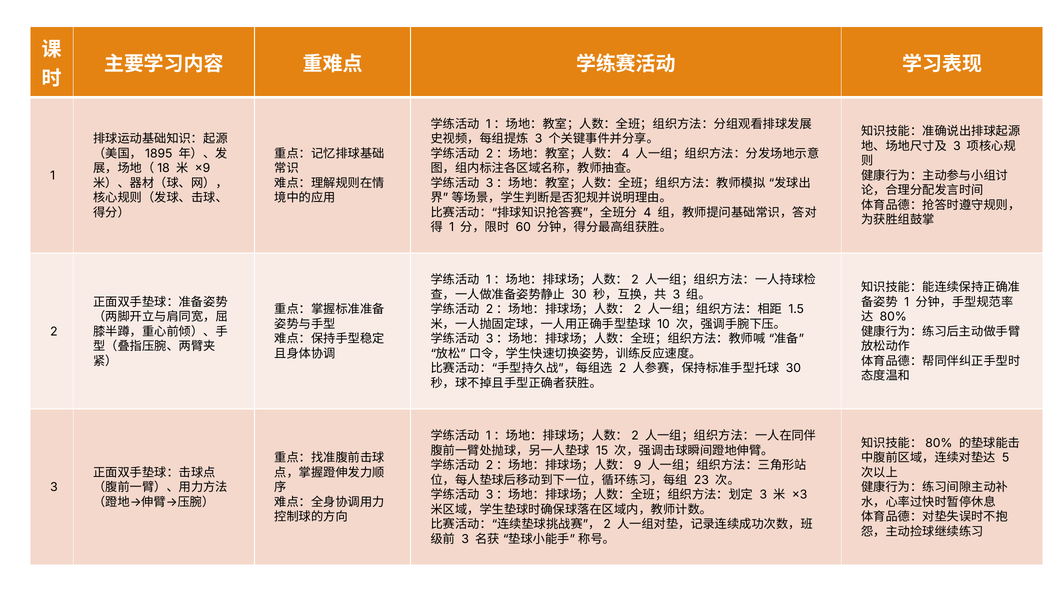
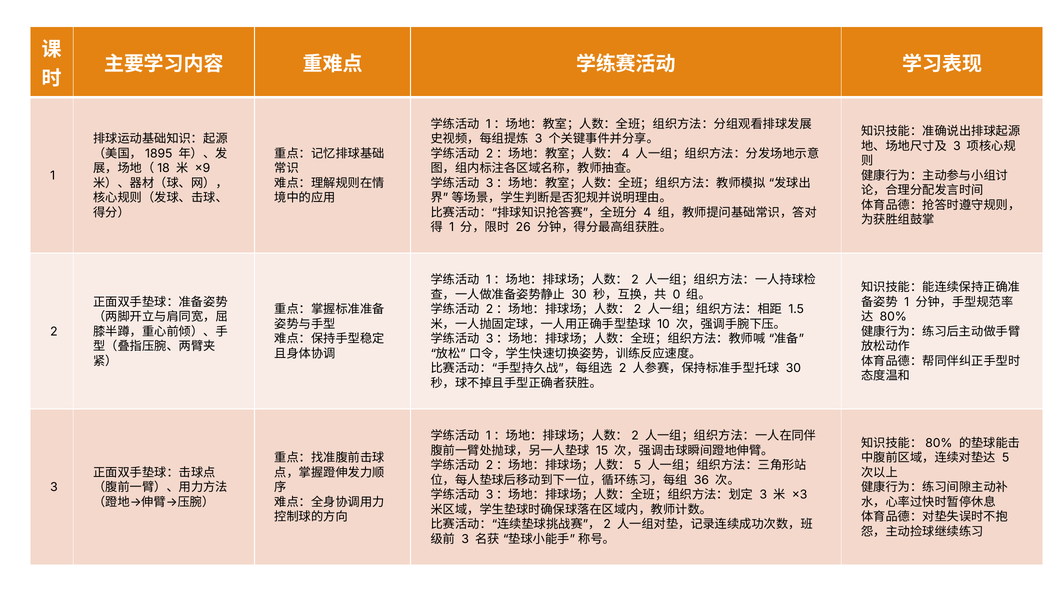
60: 60 -> 26
3 at (676, 295): 3 -> 0
9 at (638, 466): 9 -> 5
23: 23 -> 36
